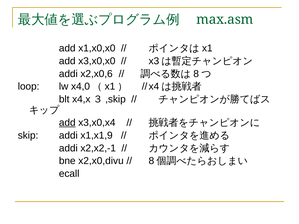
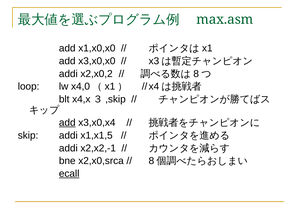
x2,x0,6: x2,x0,6 -> x2,x0,2
x1,x1,9: x1,x1,9 -> x1,x1,5
x2,x0,divu: x2,x0,divu -> x2,x0,srca
ecall underline: none -> present
